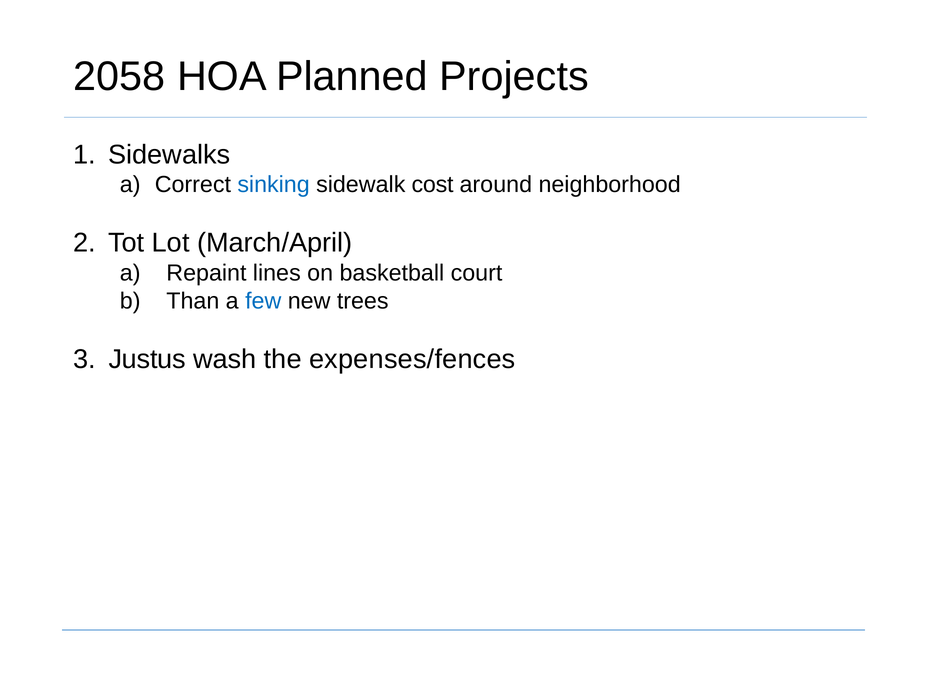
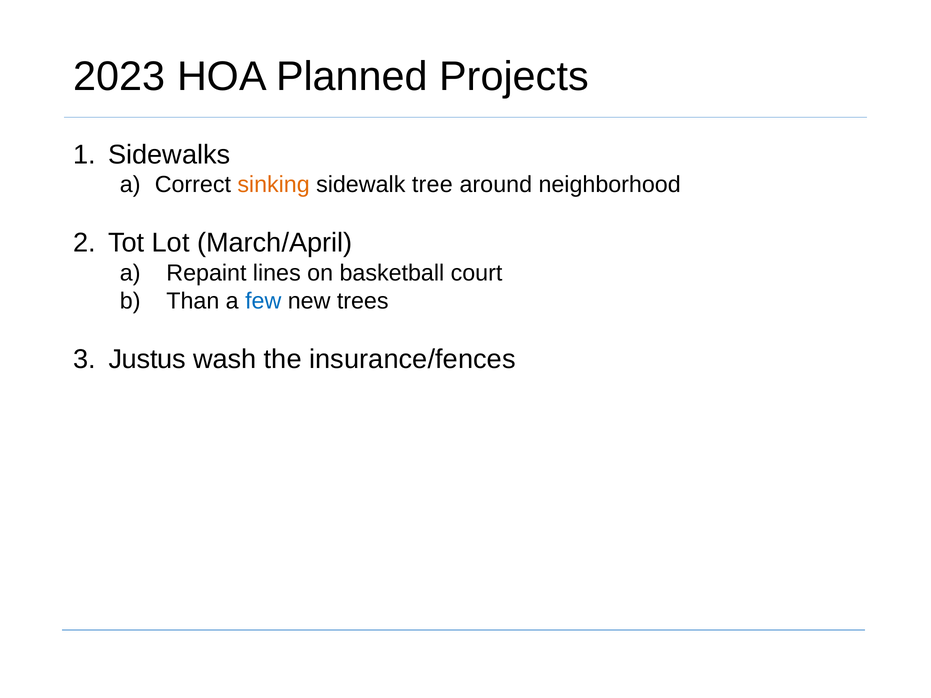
2058: 2058 -> 2023
sinking colour: blue -> orange
cost: cost -> tree
expenses/fences: expenses/fences -> insurance/fences
